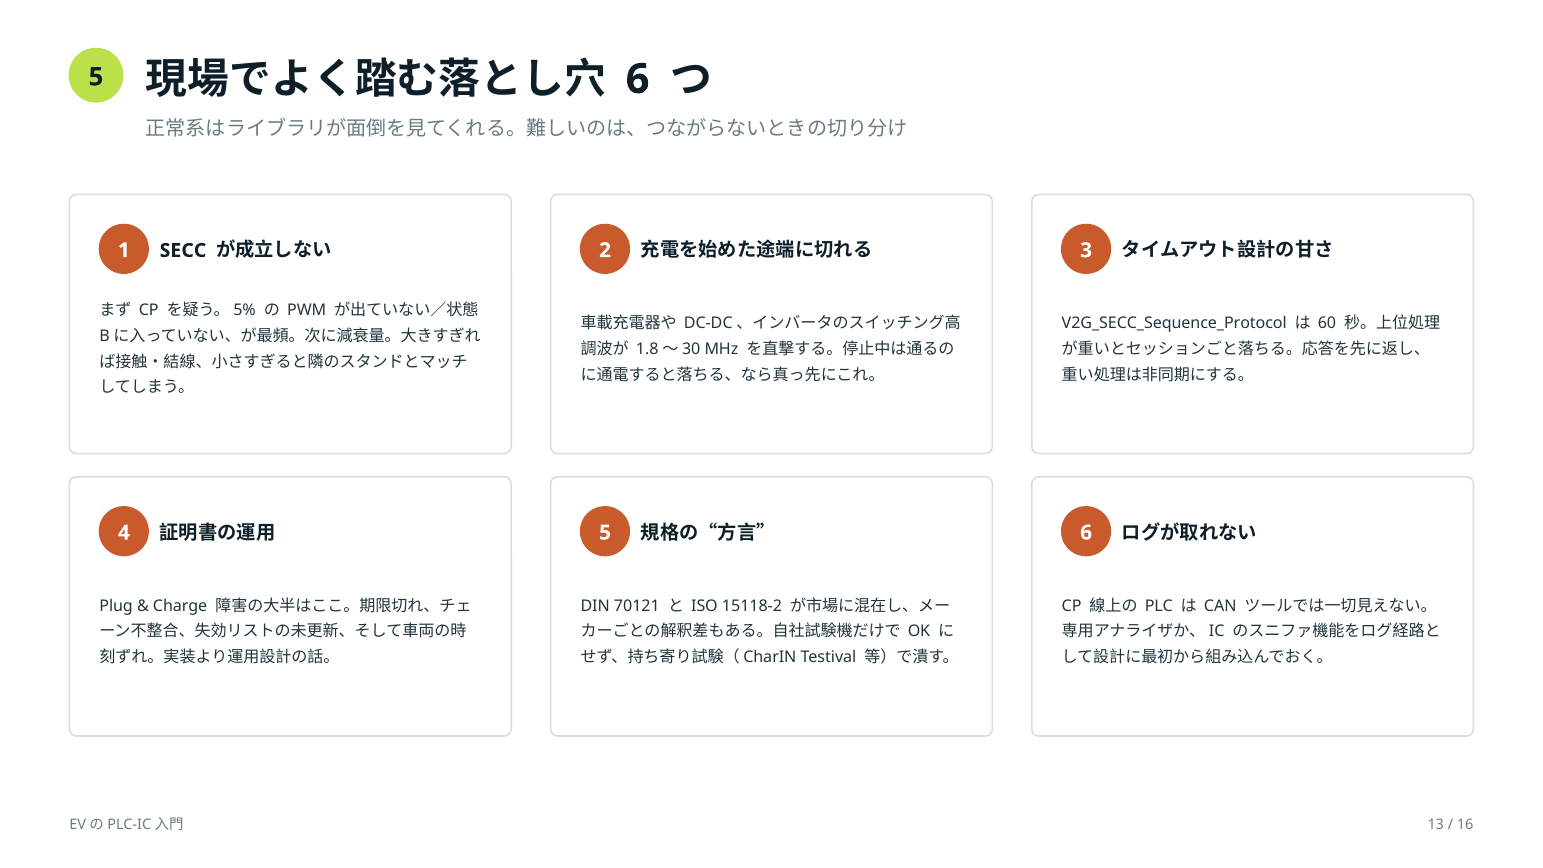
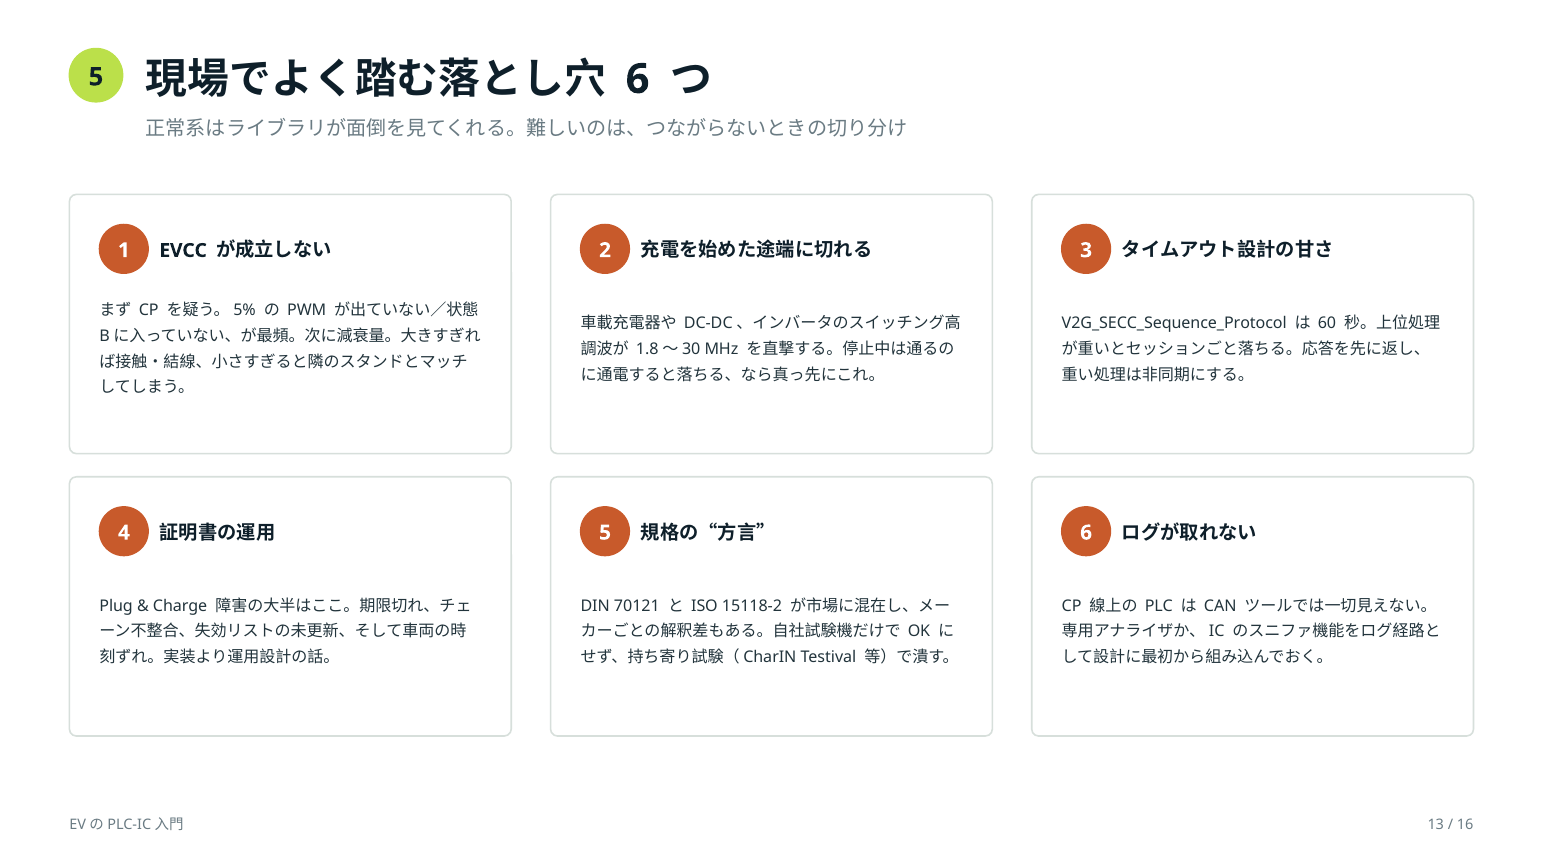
SECC: SECC -> EVCC
